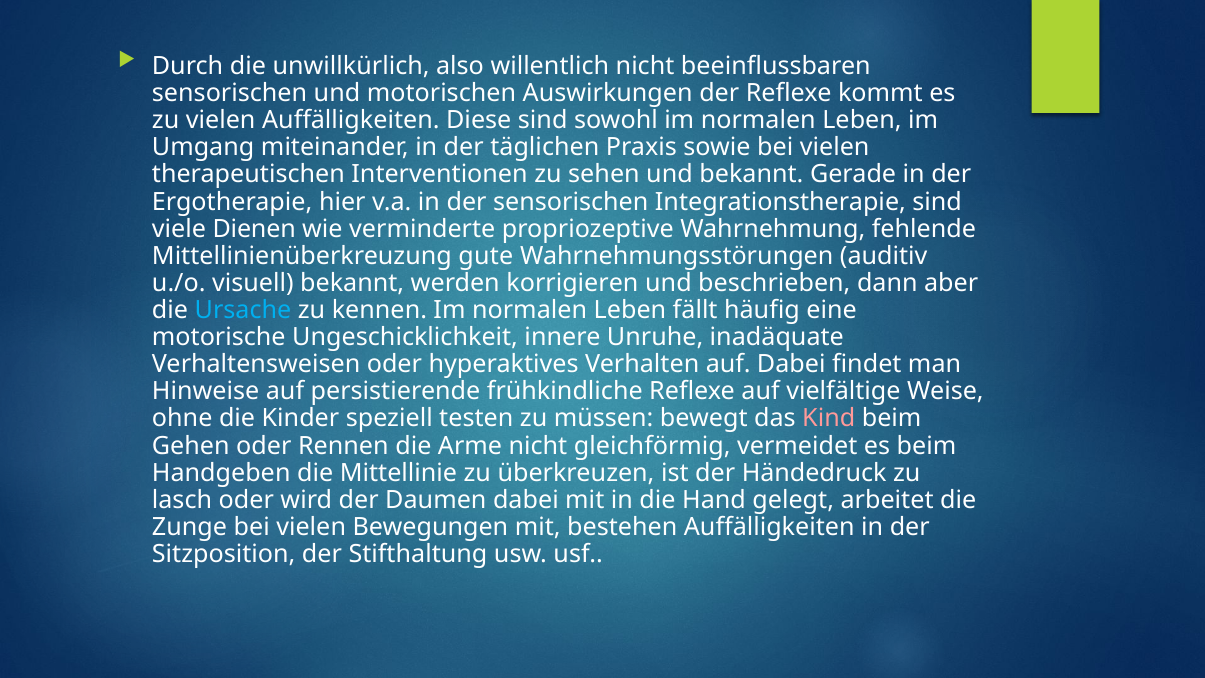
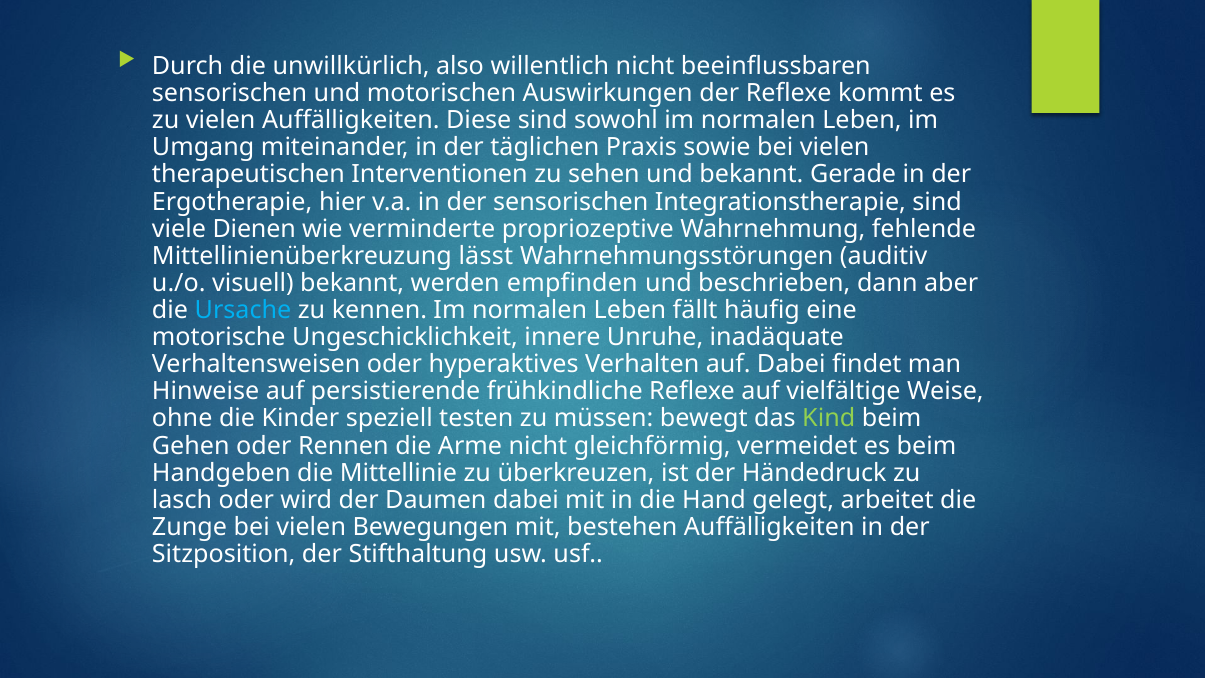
gute: gute -> lässt
korrigieren: korrigieren -> empfinden
Kind colour: pink -> light green
